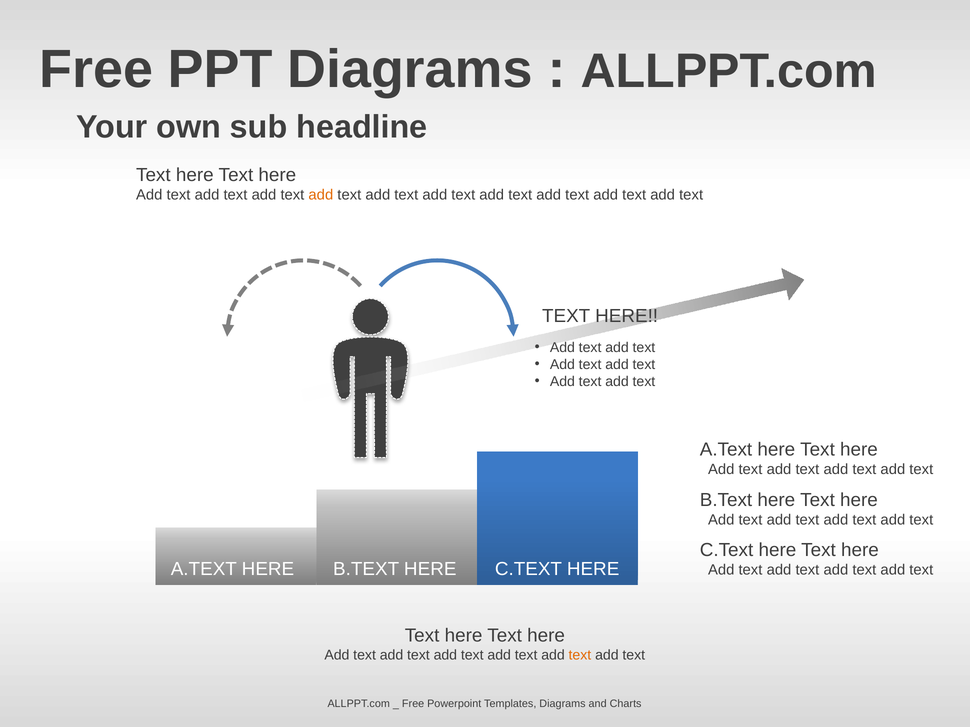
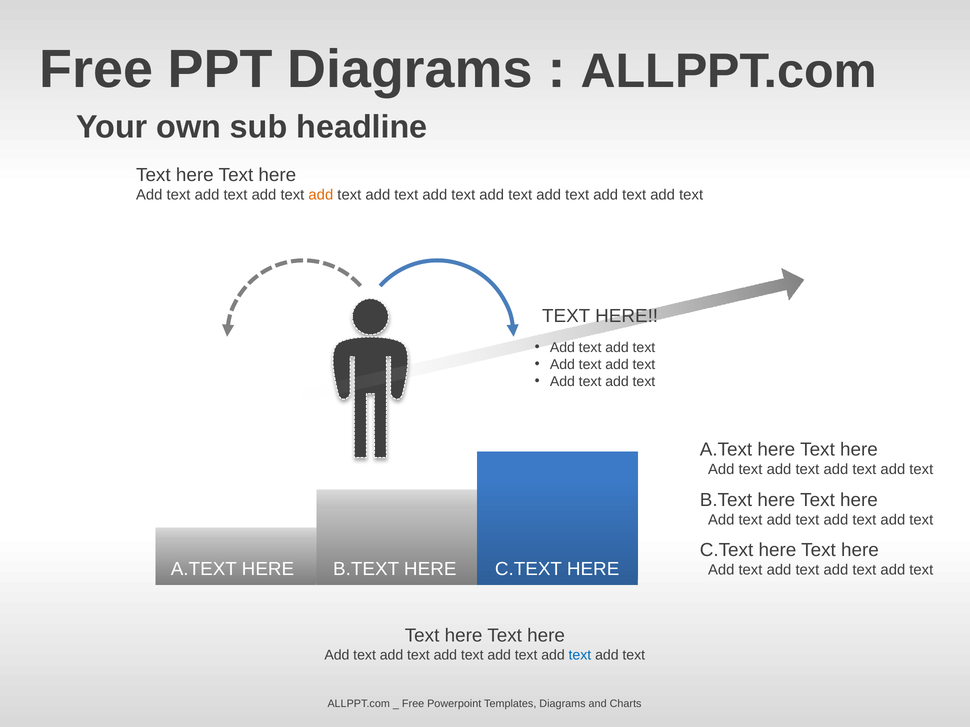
text at (580, 656) colour: orange -> blue
